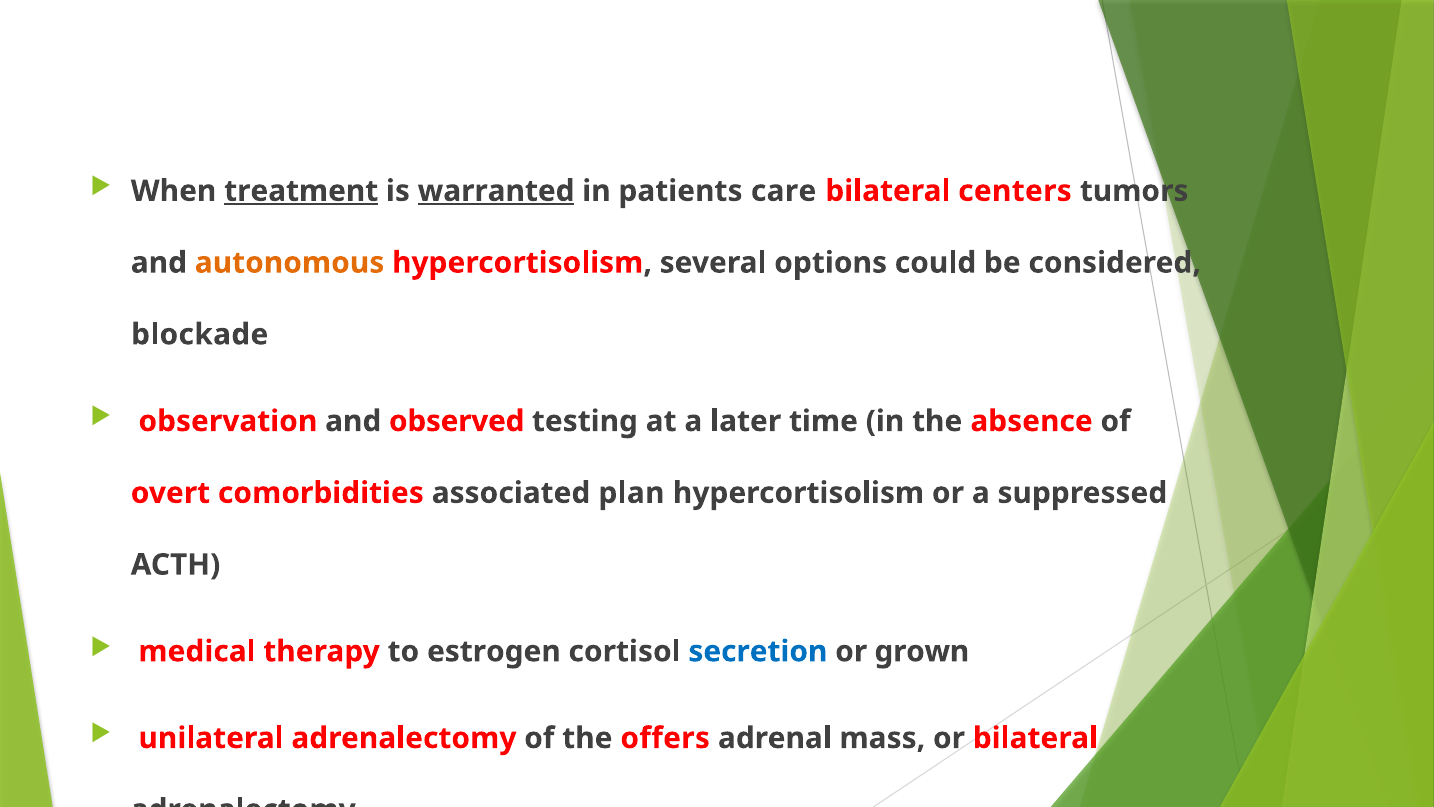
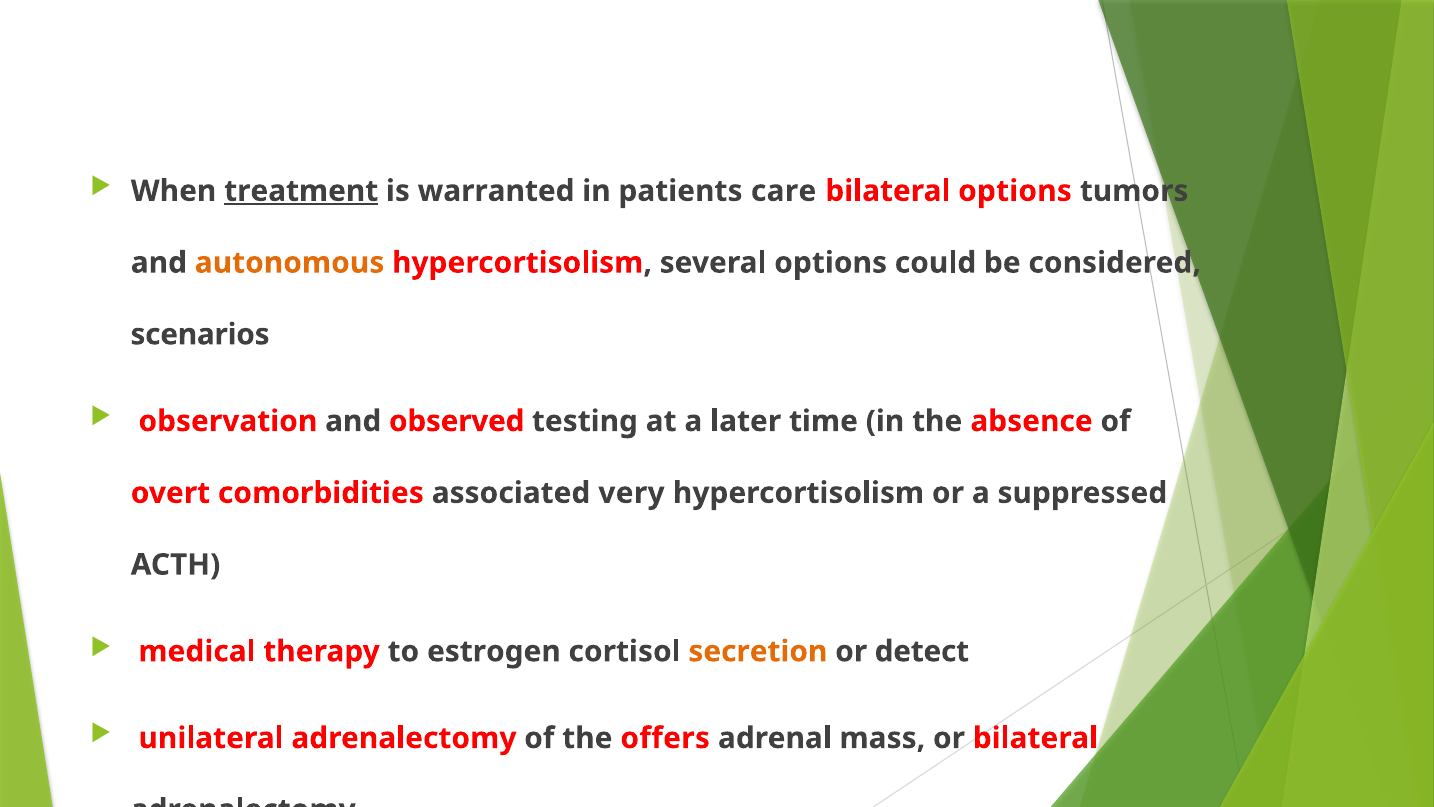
warranted underline: present -> none
bilateral centers: centers -> options
blockade: blockade -> scenarios
plan: plan -> very
secretion colour: blue -> orange
grown: grown -> detect
